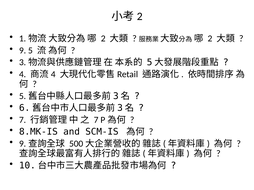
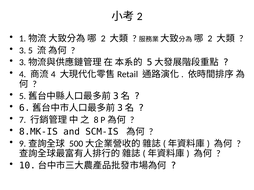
9: 9 -> 3
7 at (96, 120): 7 -> 8
